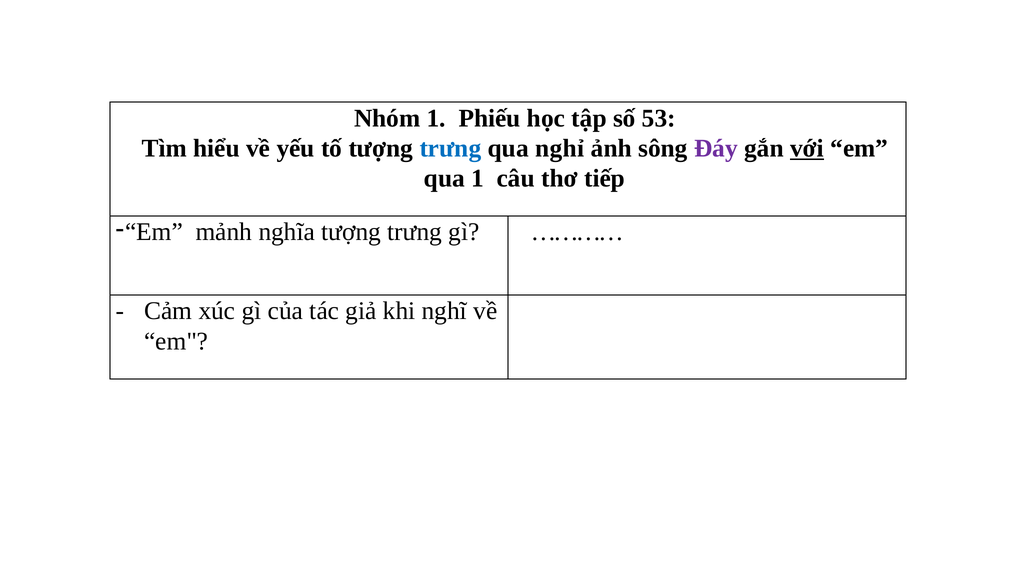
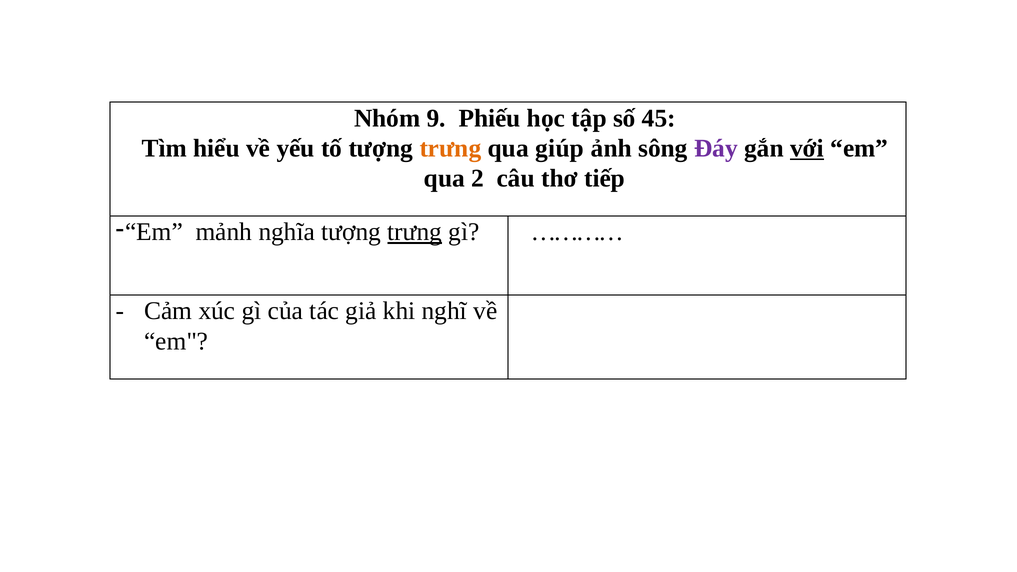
Nhóm 1: 1 -> 9
53: 53 -> 45
trưng at (450, 148) colour: blue -> orange
nghỉ: nghỉ -> giúp
qua 1: 1 -> 2
trưng at (415, 232) underline: none -> present
